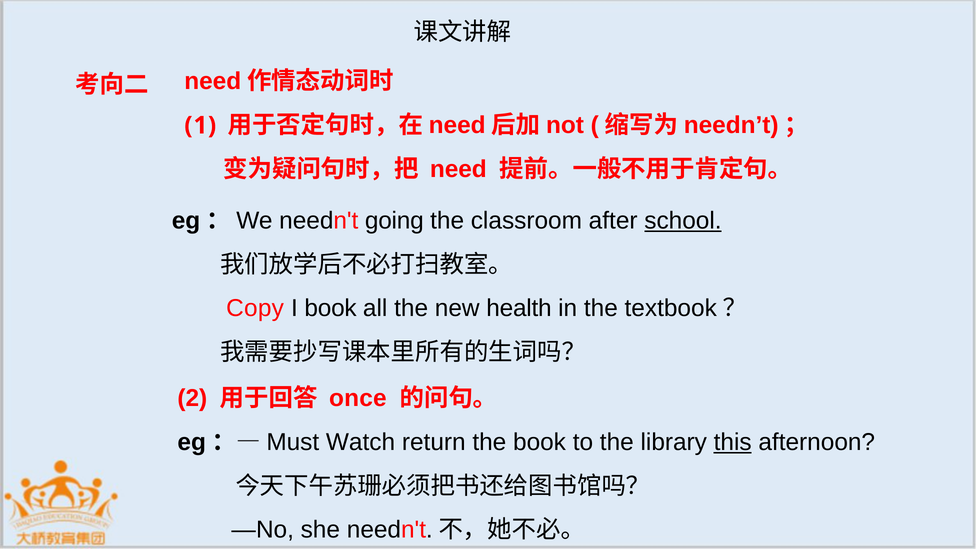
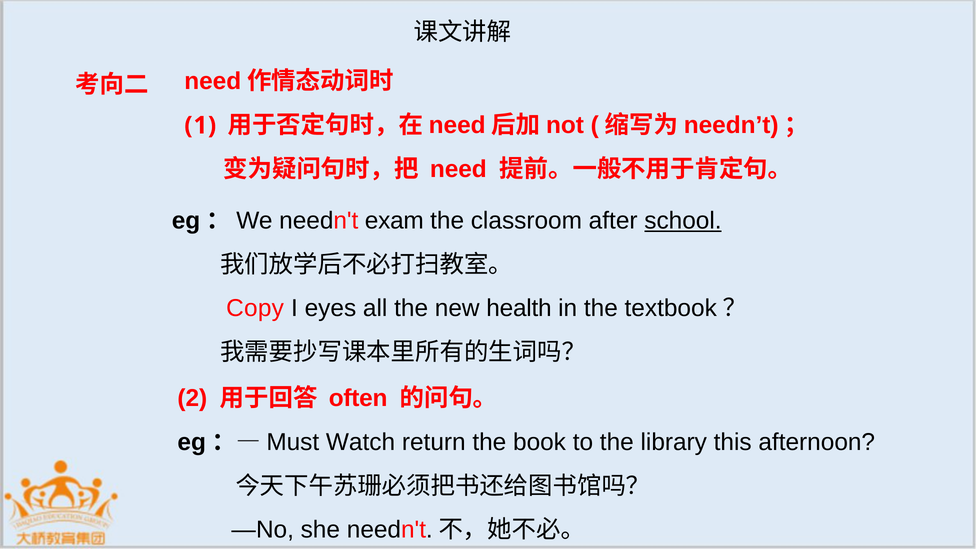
going: going -> exam
I book: book -> eyes
once: once -> often
this underline: present -> none
